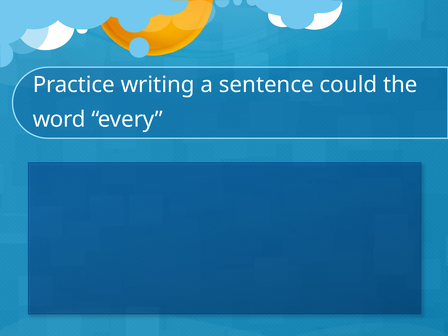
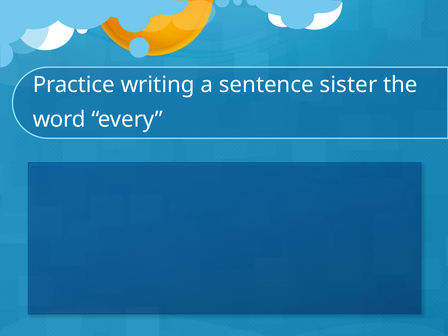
could: could -> sister
